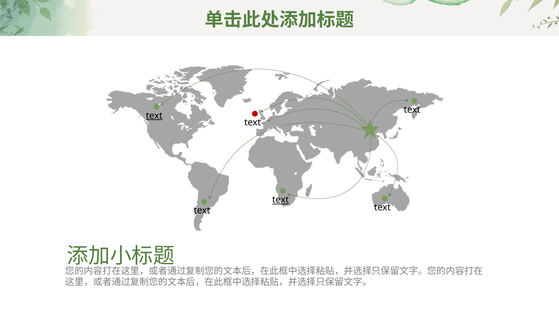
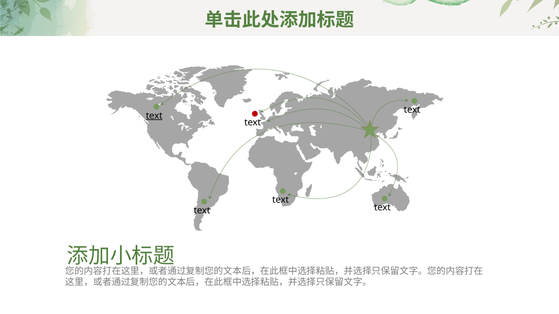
text at (281, 200) underline: present -> none
